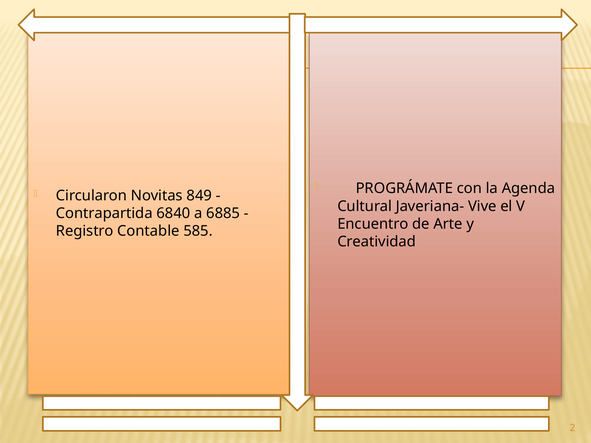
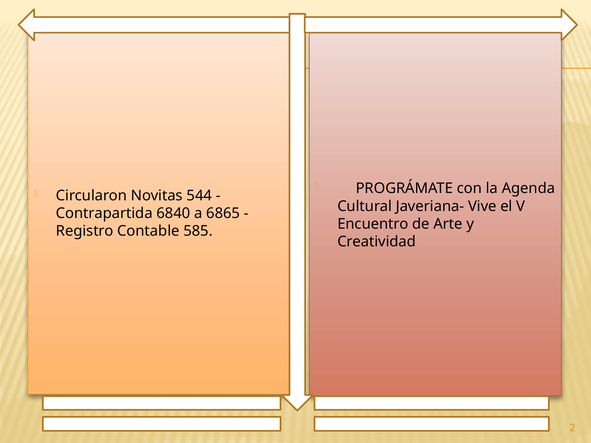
849: 849 -> 544
6885: 6885 -> 6865
